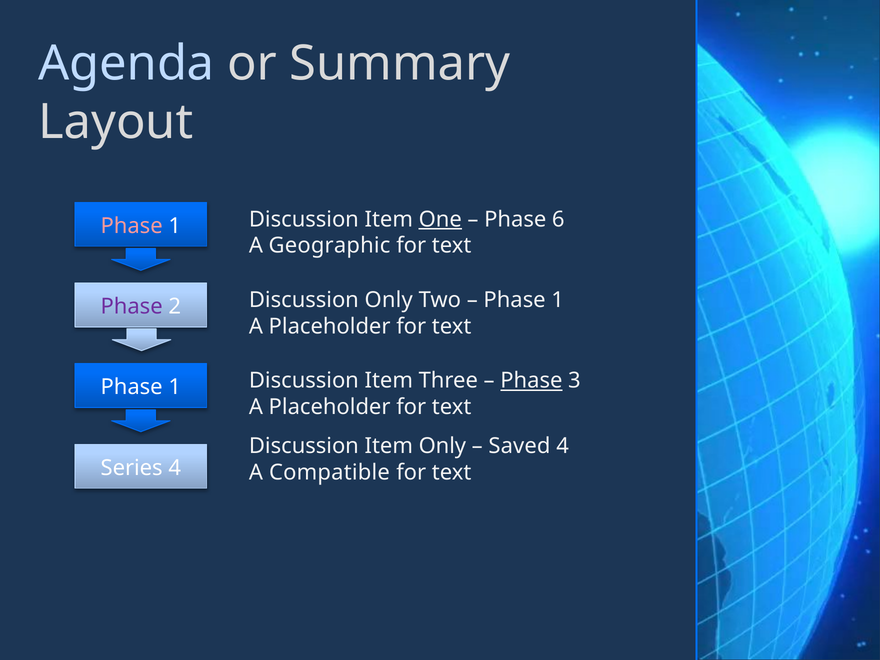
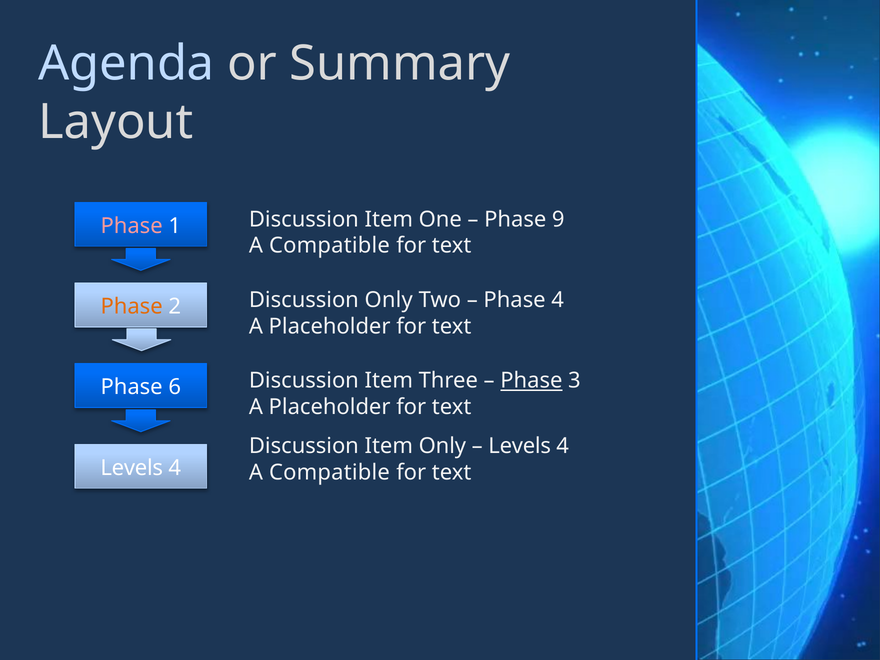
One underline: present -> none
6: 6 -> 9
Geographic at (329, 246): Geographic -> Compatible
1 at (558, 300): 1 -> 4
Phase at (132, 306) colour: purple -> orange
1 at (175, 387): 1 -> 6
Saved at (519, 446): Saved -> Levels
Series at (132, 468): Series -> Levels
